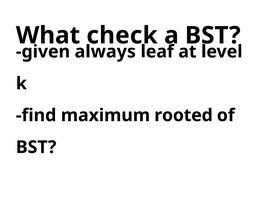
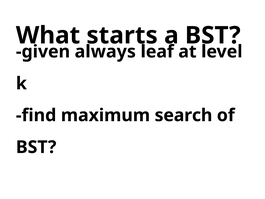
check: check -> starts
rooted: rooted -> search
